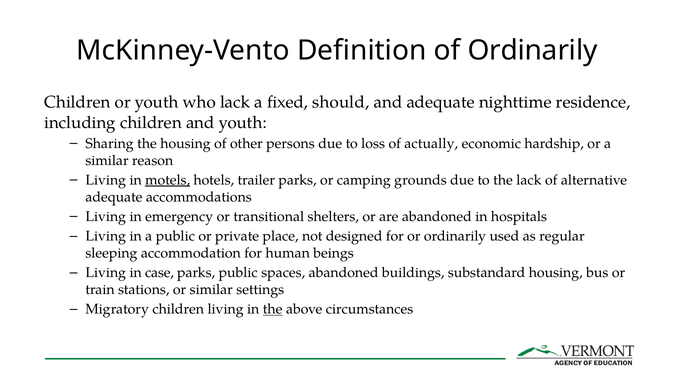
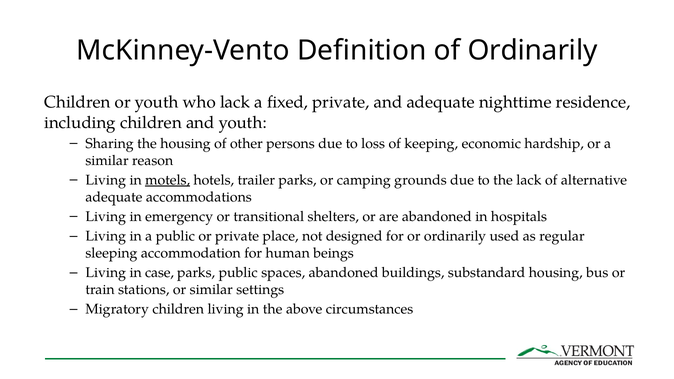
fixed should: should -> private
actually: actually -> keeping
the at (273, 309) underline: present -> none
